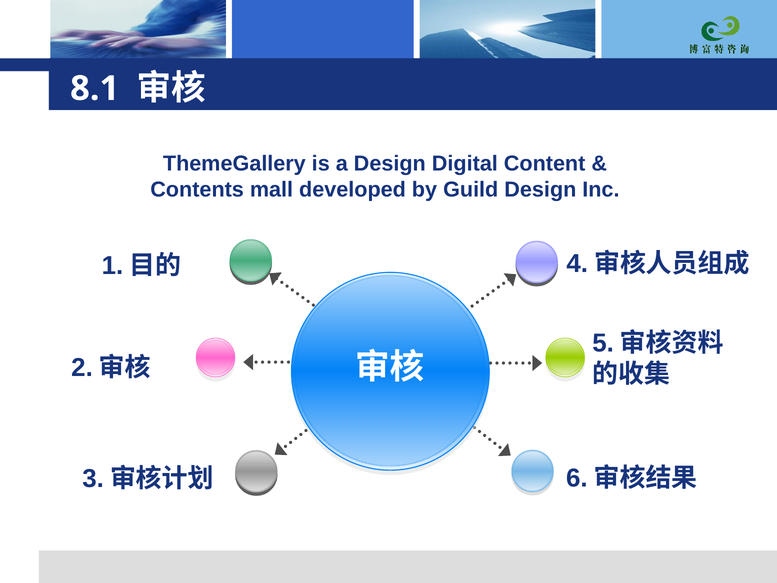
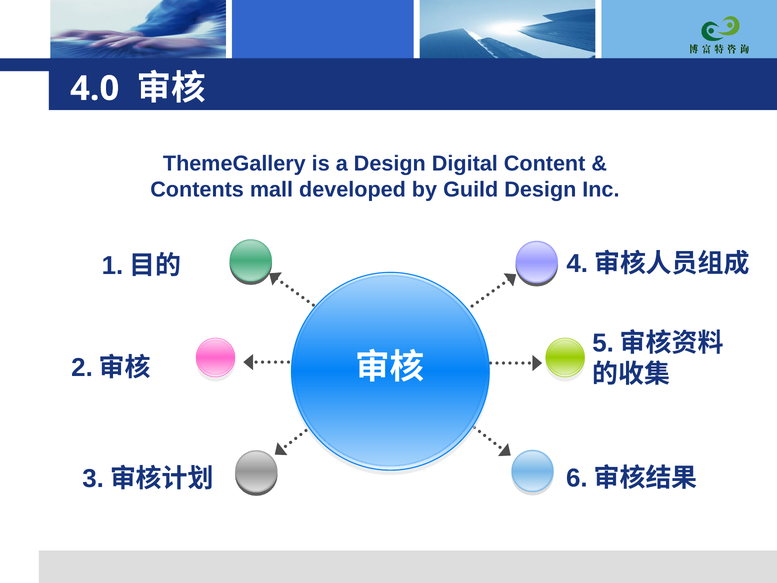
8.1: 8.1 -> 4.0
